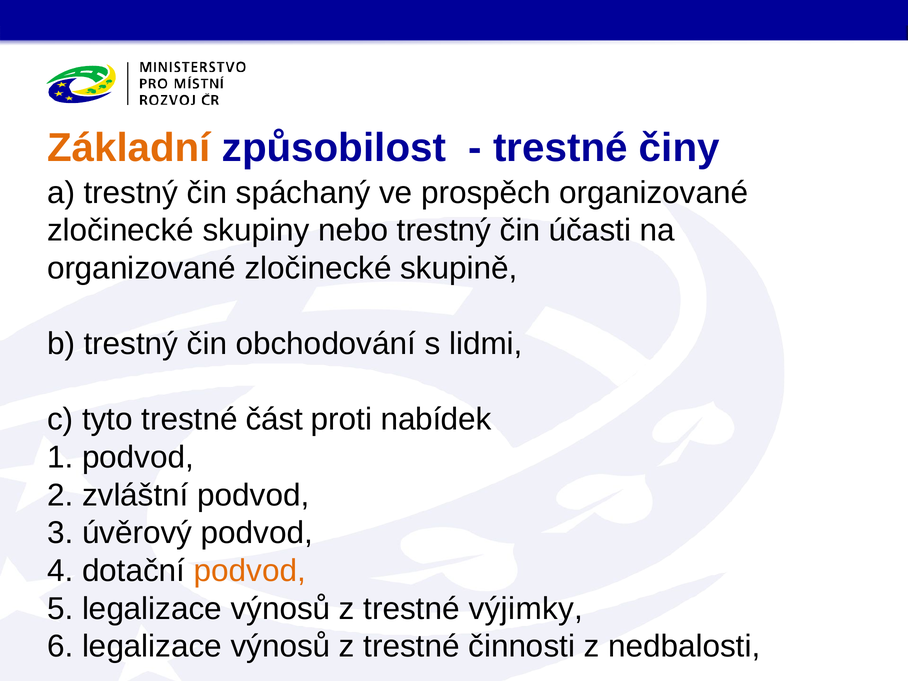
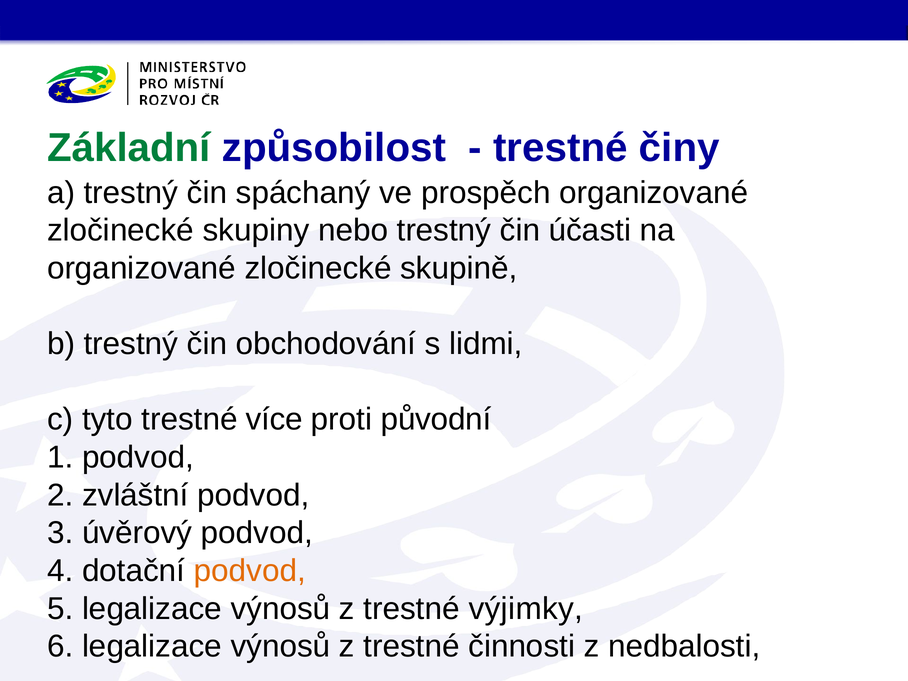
Základní colour: orange -> green
část: část -> více
nabídek: nabídek -> původní
